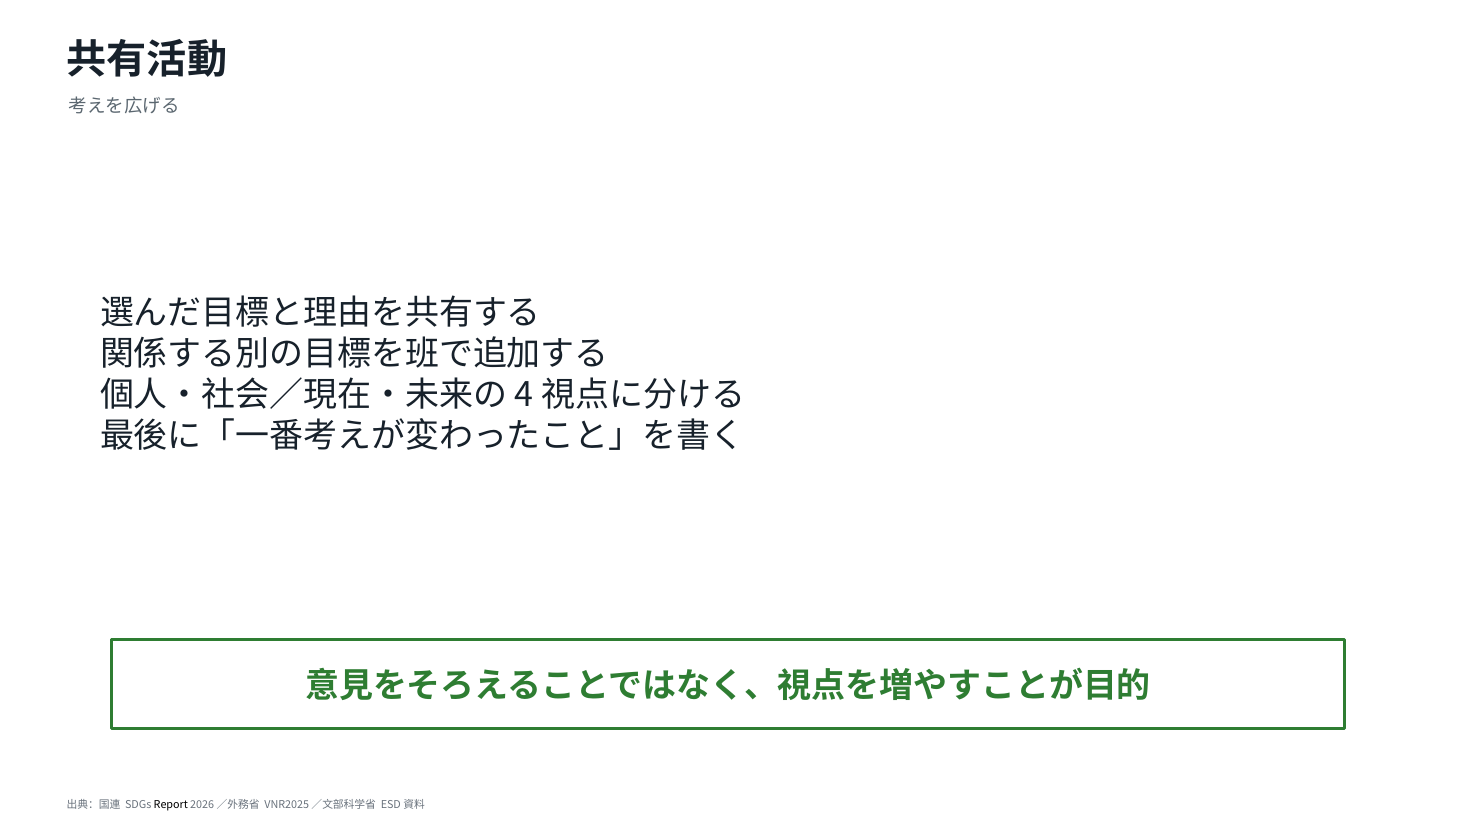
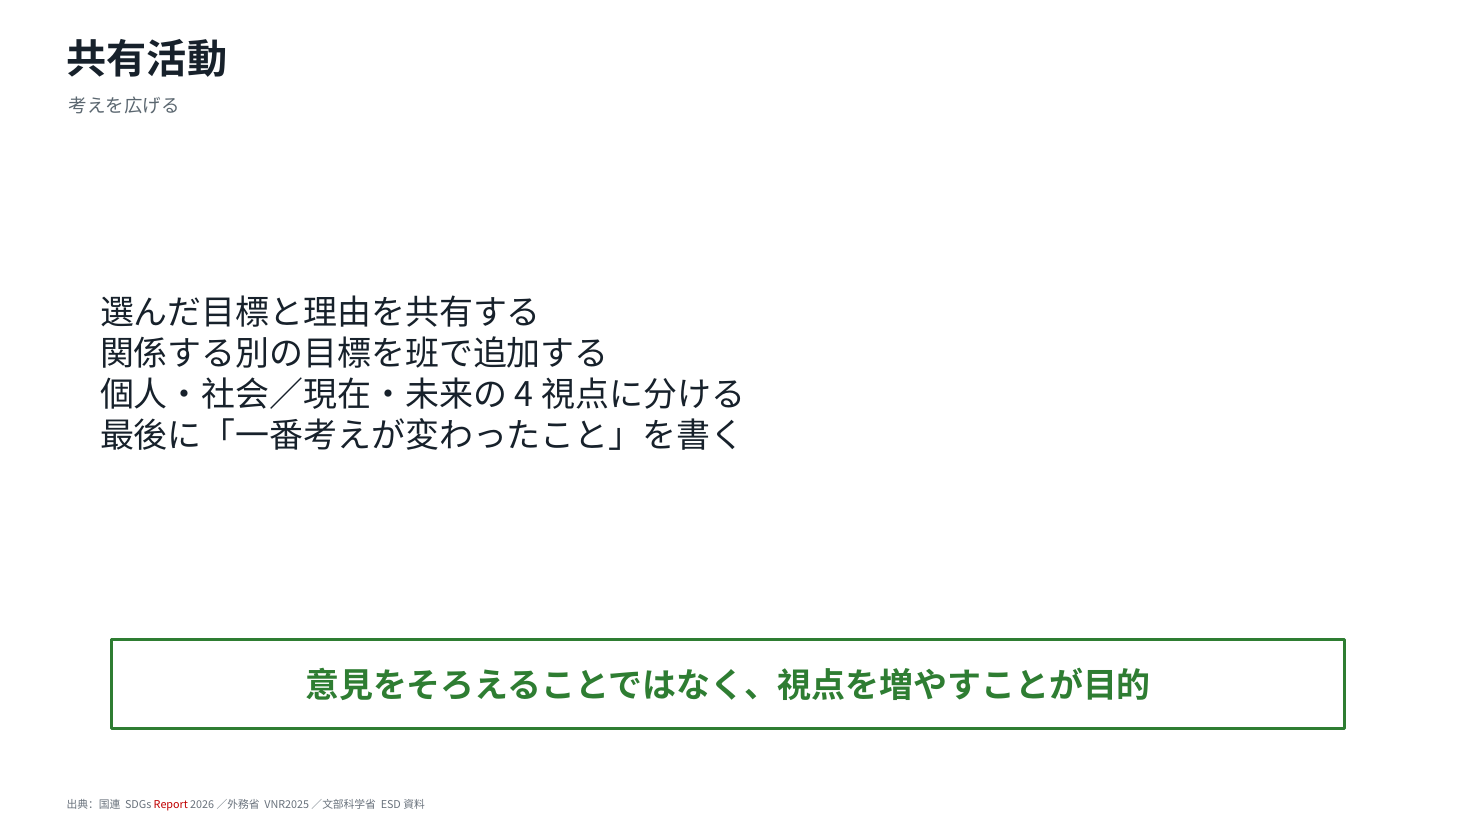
Report colour: black -> red
